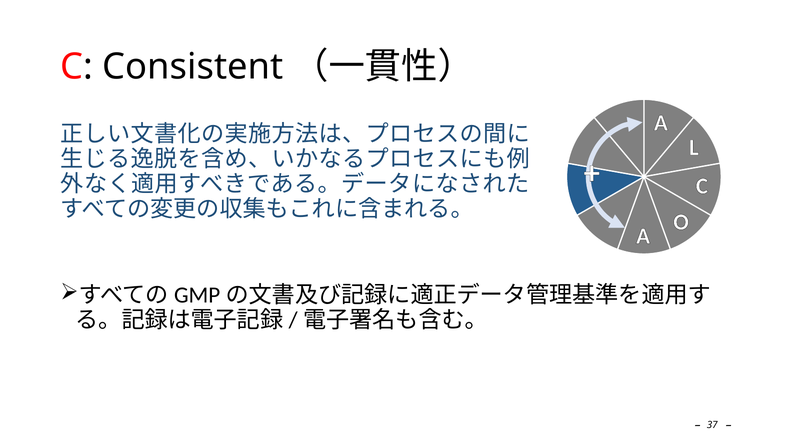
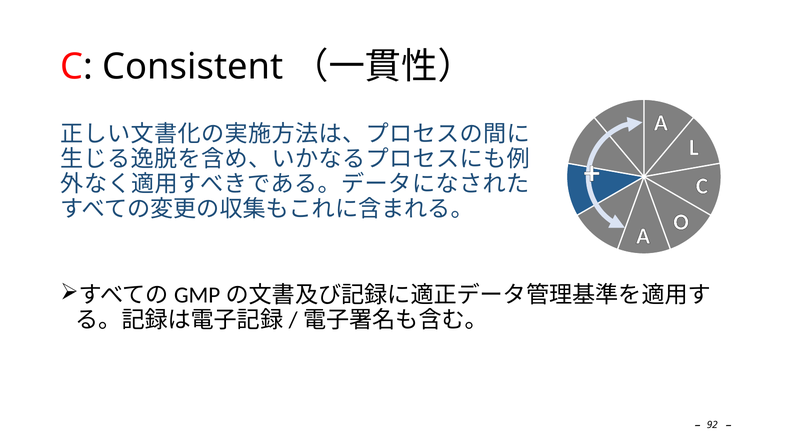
37: 37 -> 92
